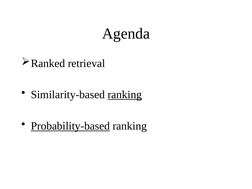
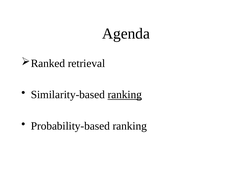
Probability-based underline: present -> none
